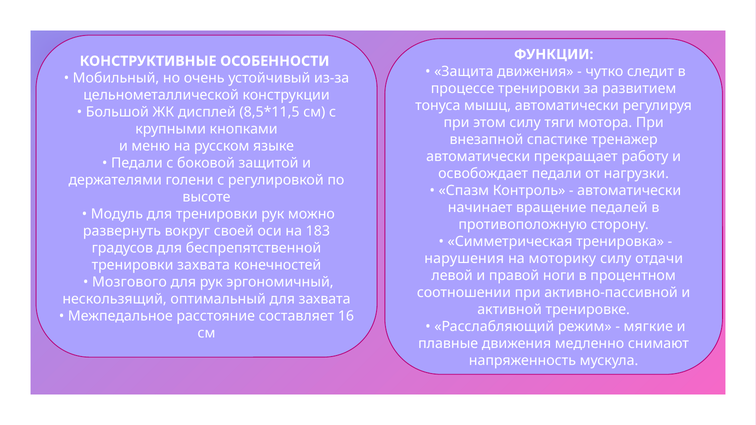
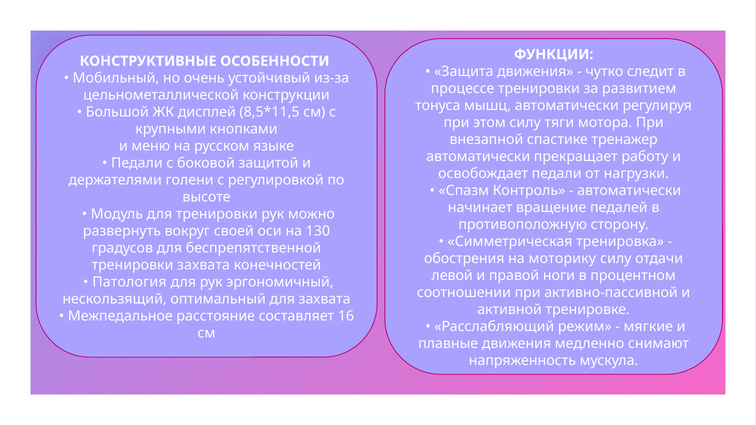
183: 183 -> 130
нарушения: нарушения -> обострения
Мозгового: Мозгового -> Патология
